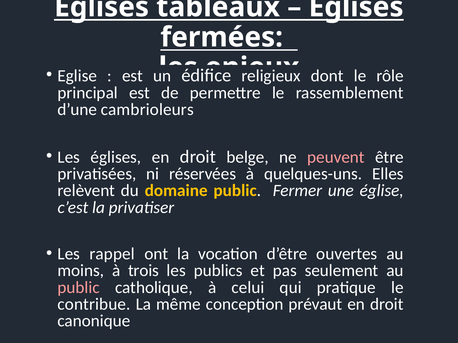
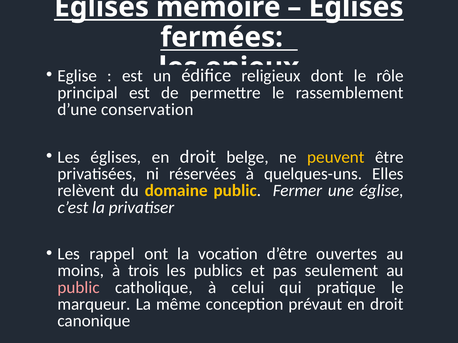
tableaux: tableaux -> mémoire
cambrioleurs: cambrioleurs -> conservation
peuvent colour: pink -> yellow
contribue: contribue -> marqueur
